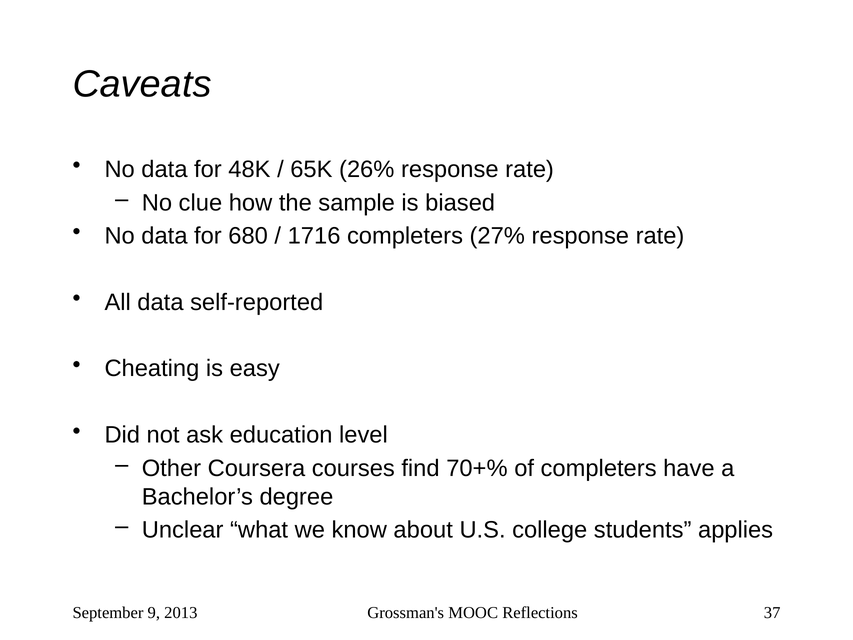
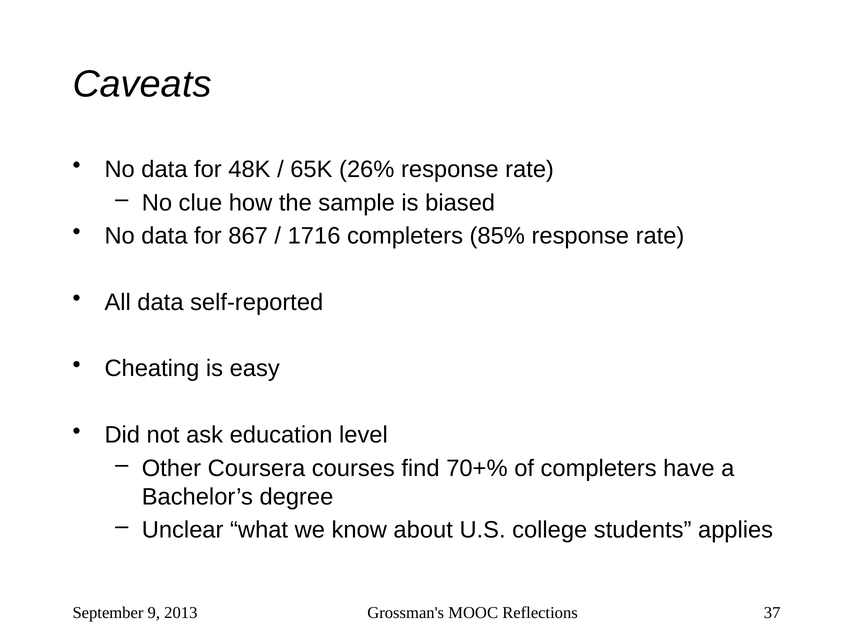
680: 680 -> 867
27%: 27% -> 85%
